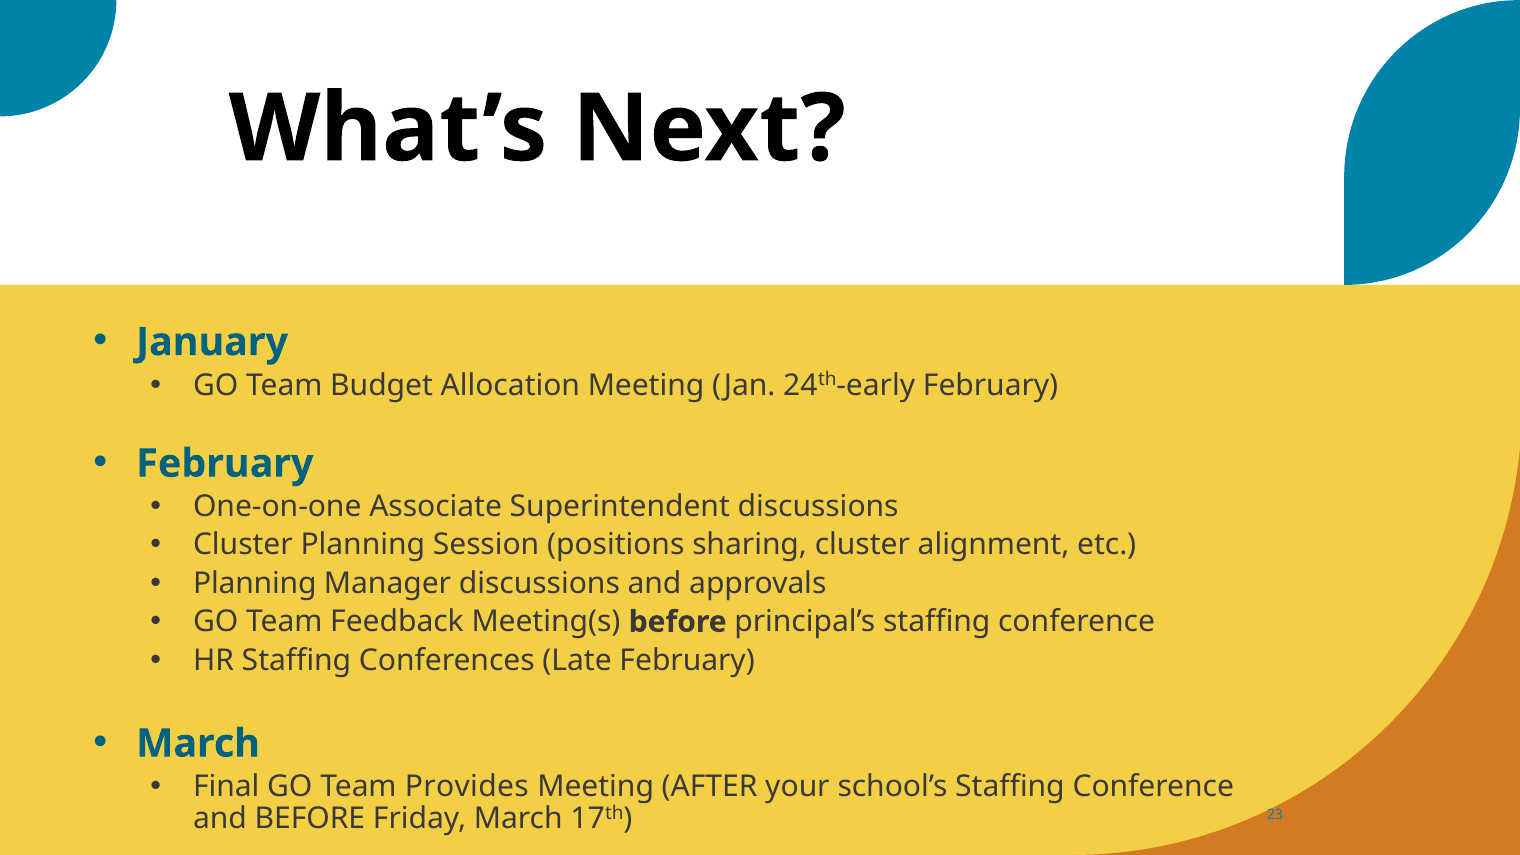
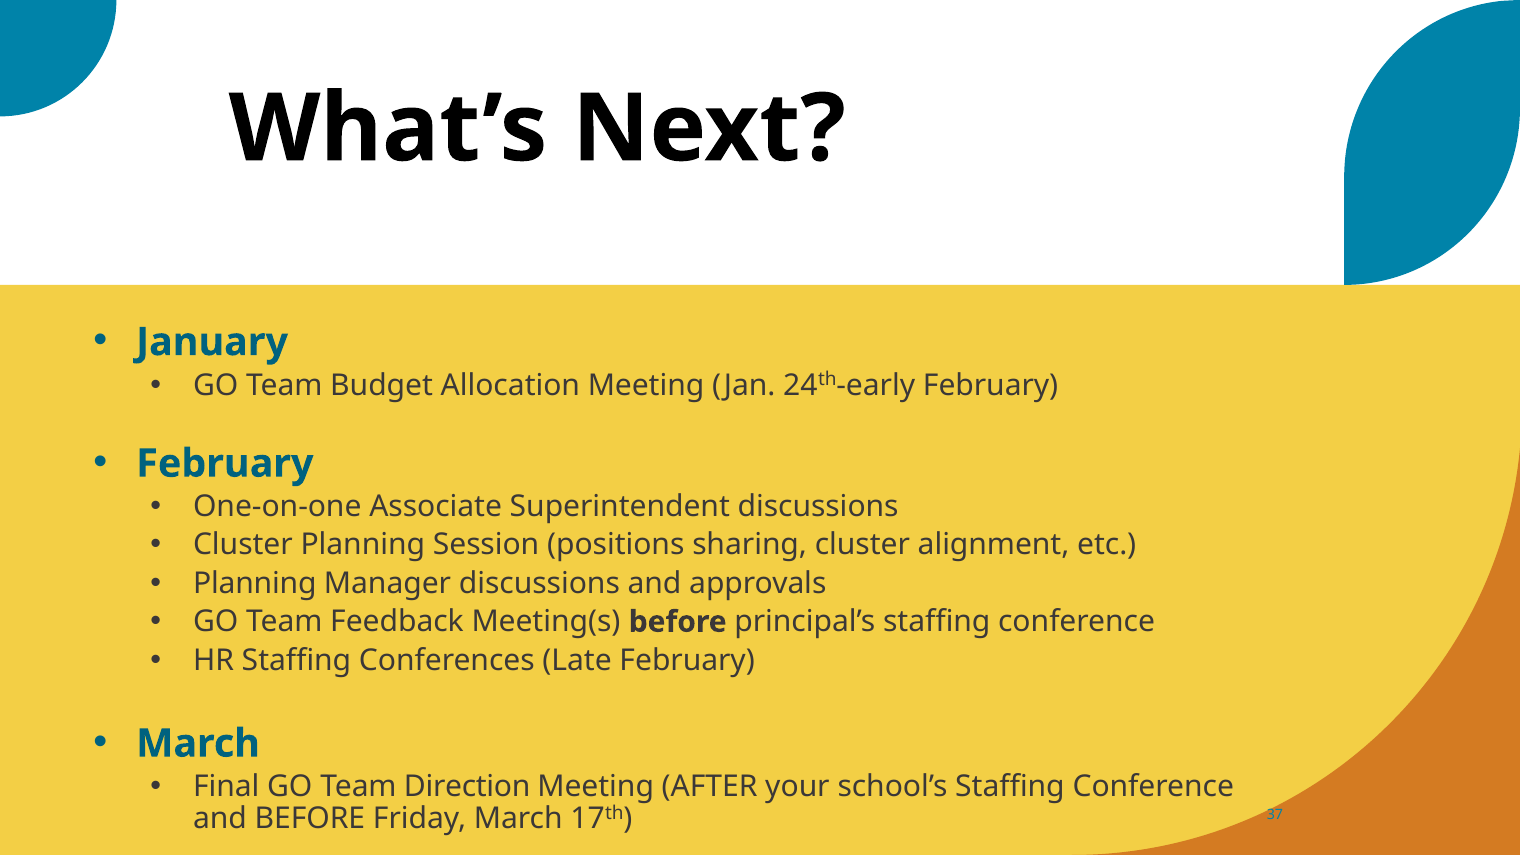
Provides: Provides -> Direction
23: 23 -> 37
